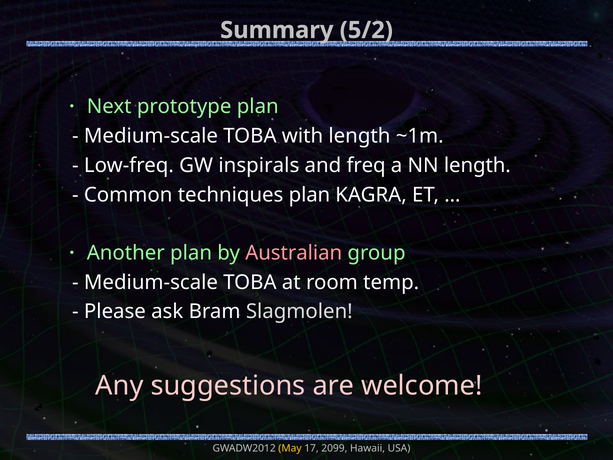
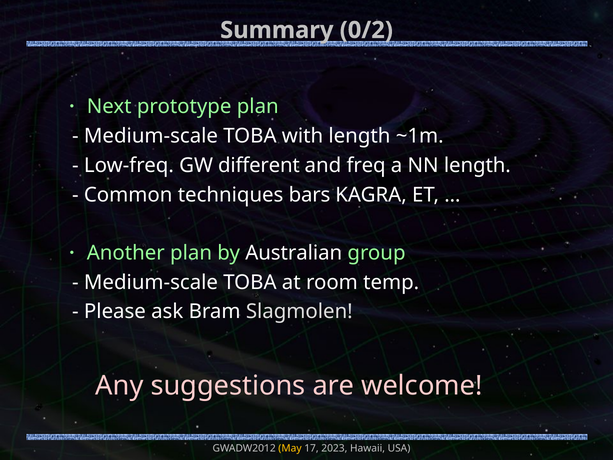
5/2: 5/2 -> 0/2
inspirals: inspirals -> different
techniques plan: plan -> bars
Australian colour: pink -> white
2099: 2099 -> 2023
